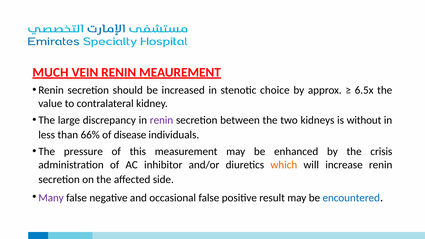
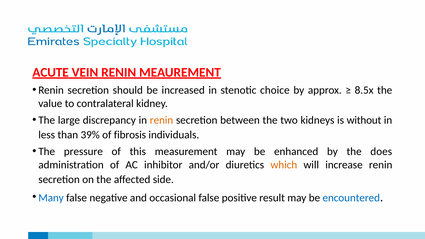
MUCH: MUCH -> ACUTE
6.5x: 6.5x -> 8.5x
renin at (162, 120) colour: purple -> orange
66%: 66% -> 39%
disease: disease -> fibrosis
crisis: crisis -> does
Many colour: purple -> blue
